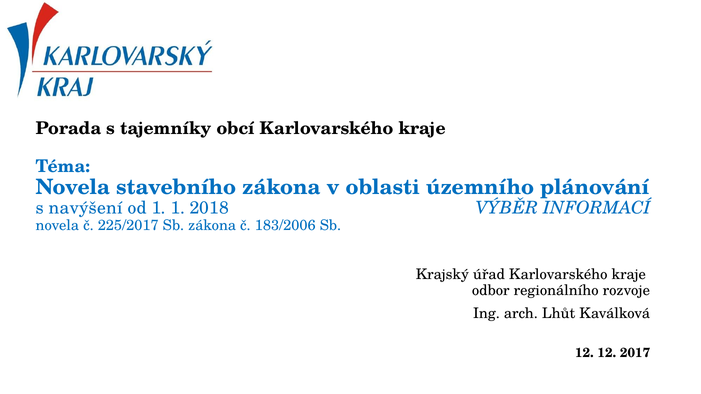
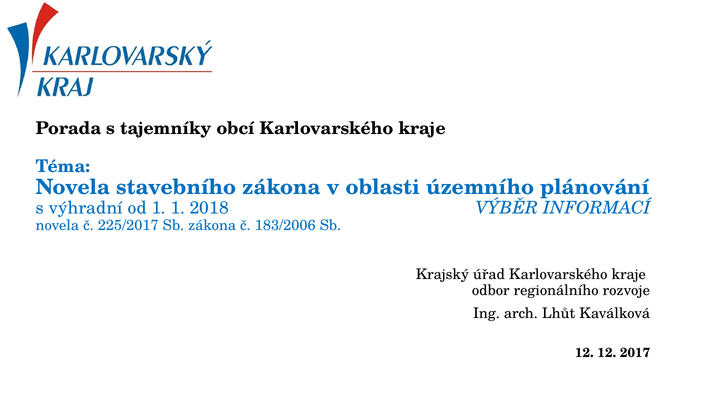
navýšení: navýšení -> výhradní
